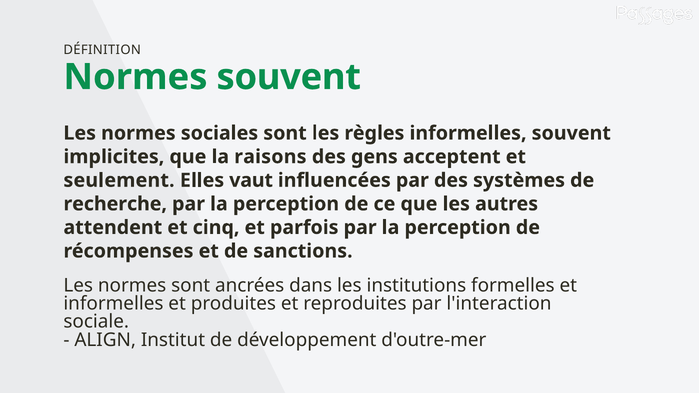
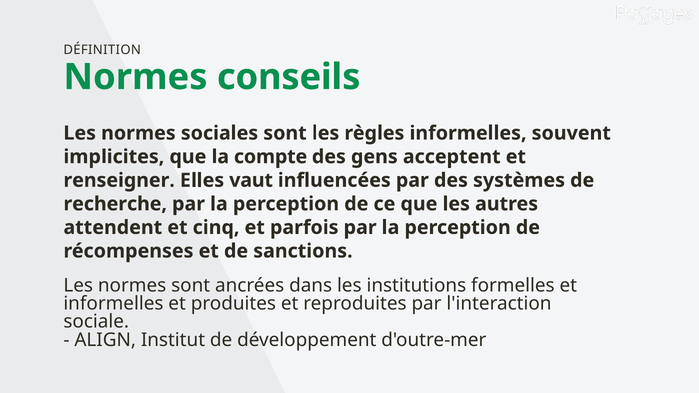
Normes souvent: souvent -> conseils
raisons: raisons -> compte
seulement: seulement -> renseigner
